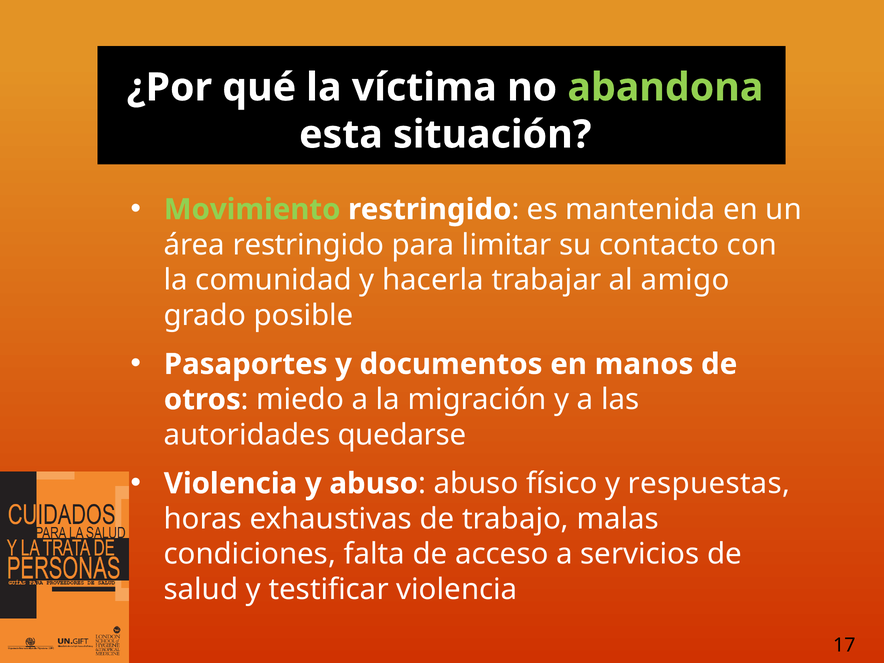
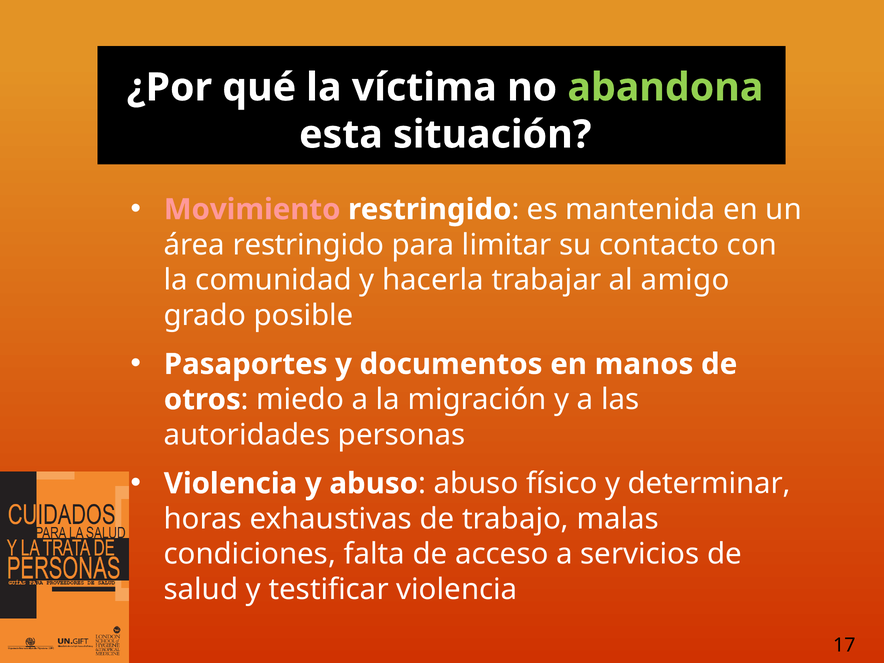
Movimiento colour: light green -> pink
quedarse: quedarse -> personas
respuestas: respuestas -> determinar
